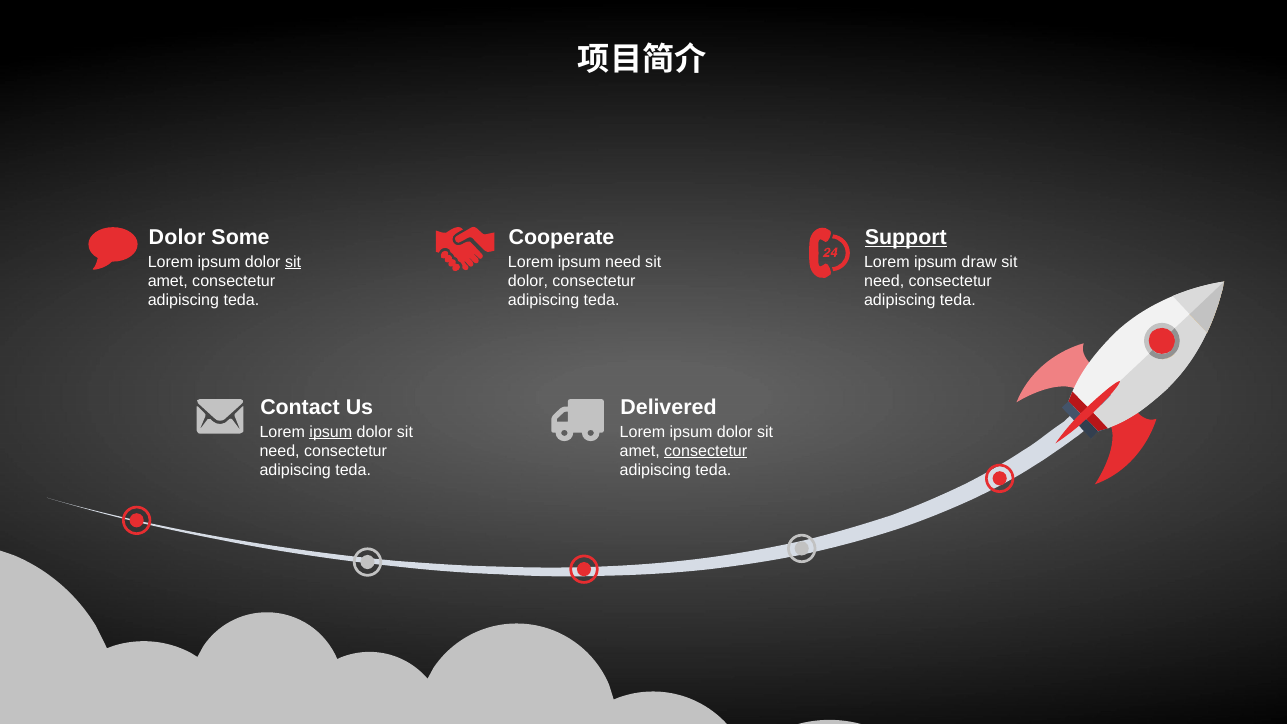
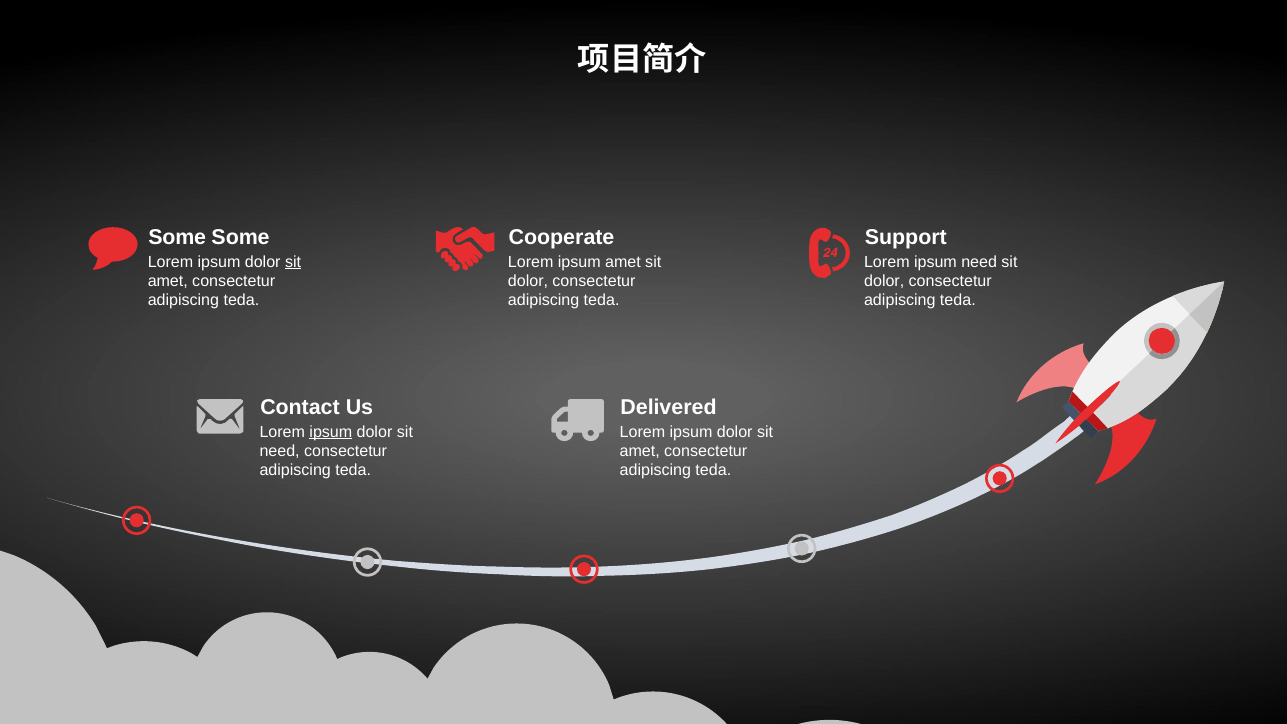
Dolor at (177, 237): Dolor -> Some
Support underline: present -> none
ipsum need: need -> amet
ipsum draw: draw -> need
need at (884, 281): need -> dolor
consectetur at (706, 451) underline: present -> none
